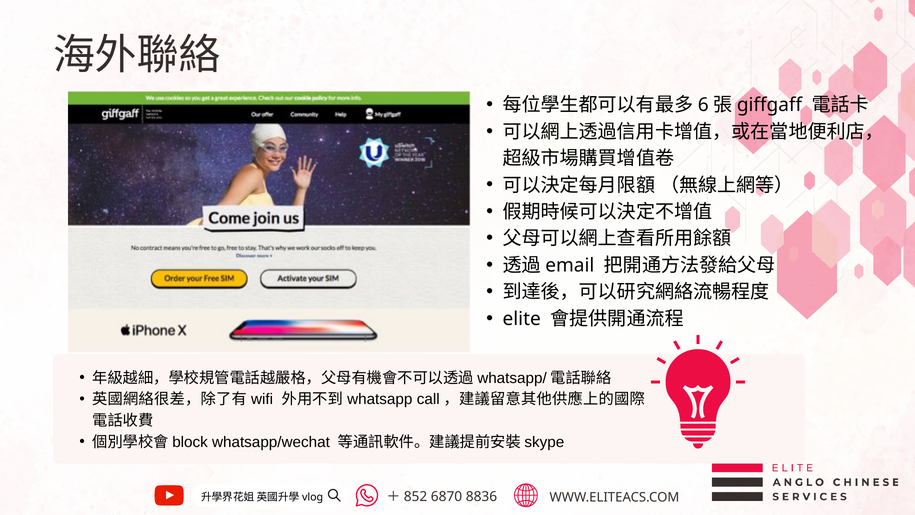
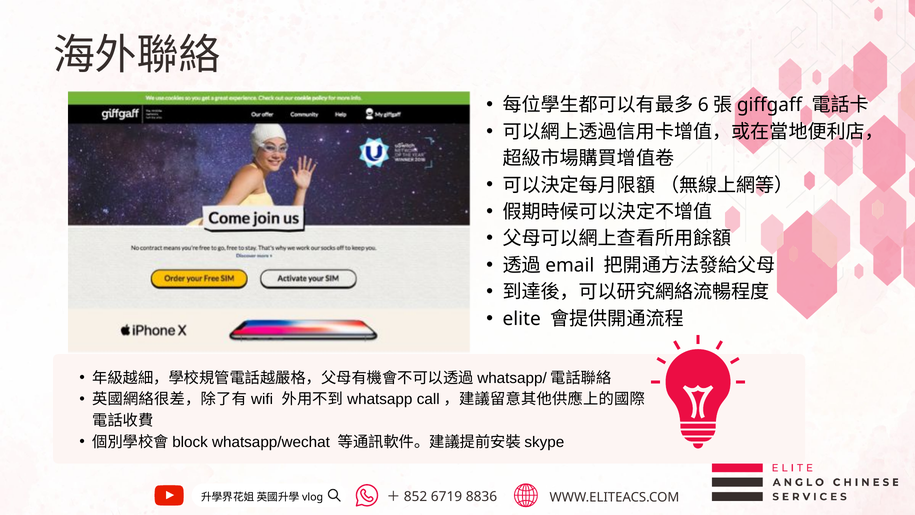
6870: 6870 -> 6719
